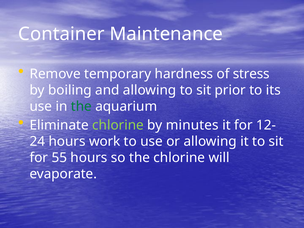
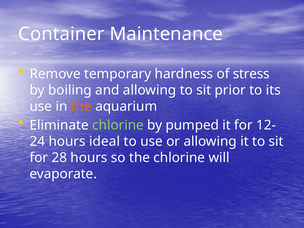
the at (81, 106) colour: green -> orange
minutes: minutes -> pumped
work: work -> ideal
55: 55 -> 28
